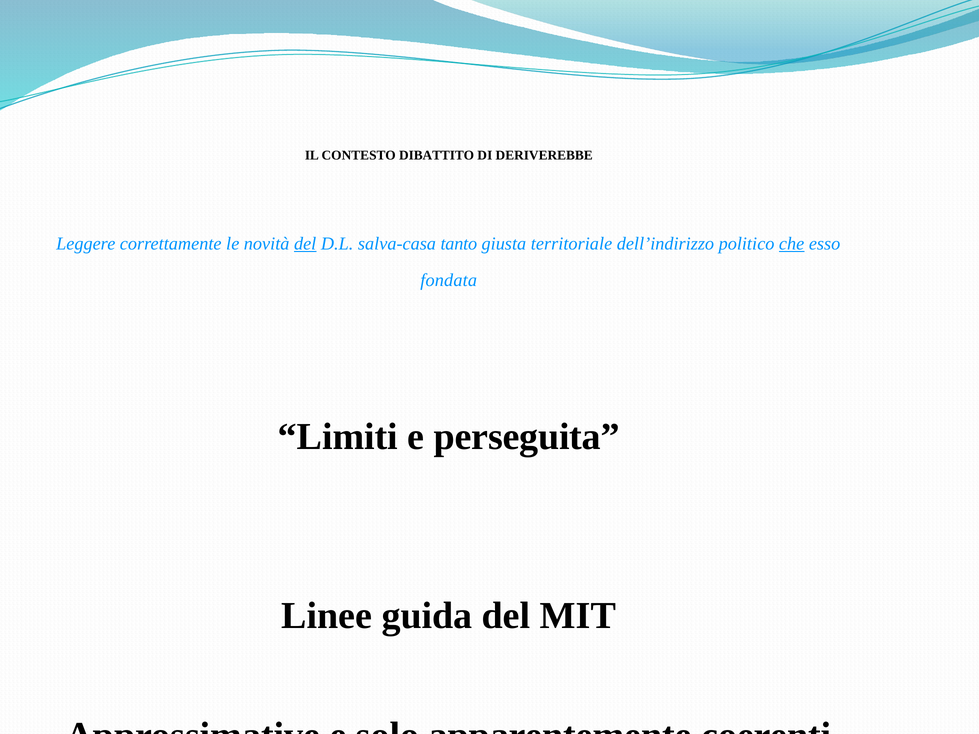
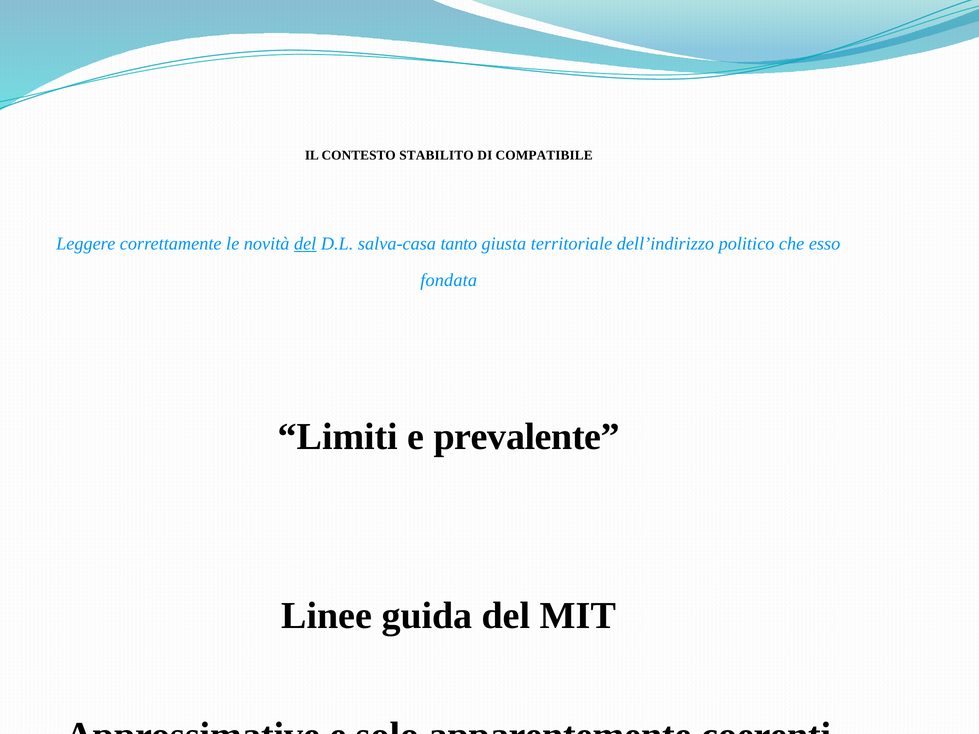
DIBATTITO: DIBATTITO -> STABILITO
DERIVEREBBE: DERIVEREBBE -> COMPATIBILE
che underline: present -> none
perseguita: perseguita -> prevalente
